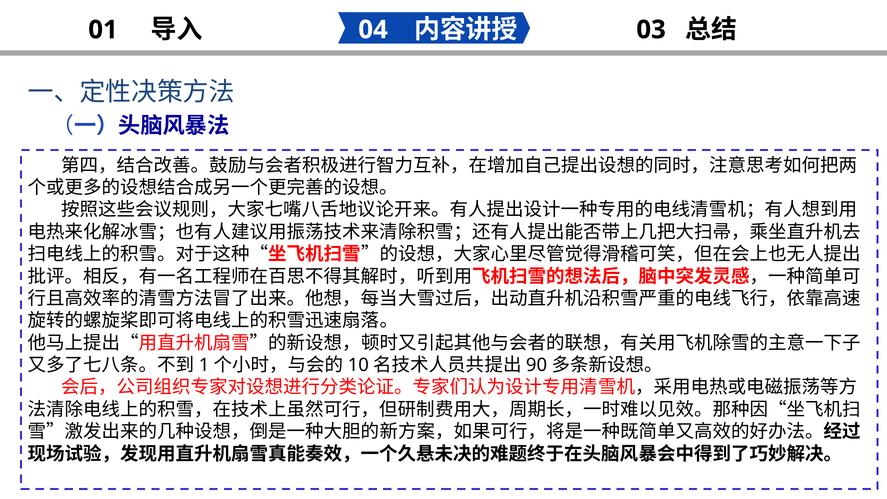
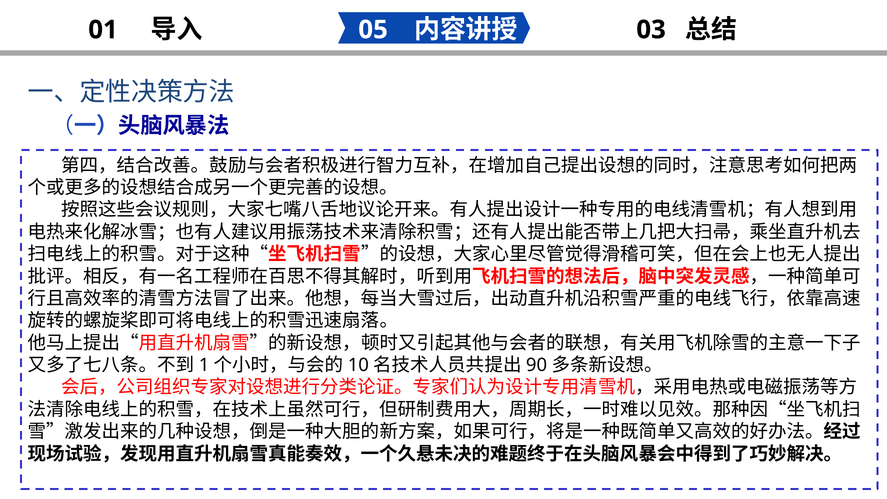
04: 04 -> 05
